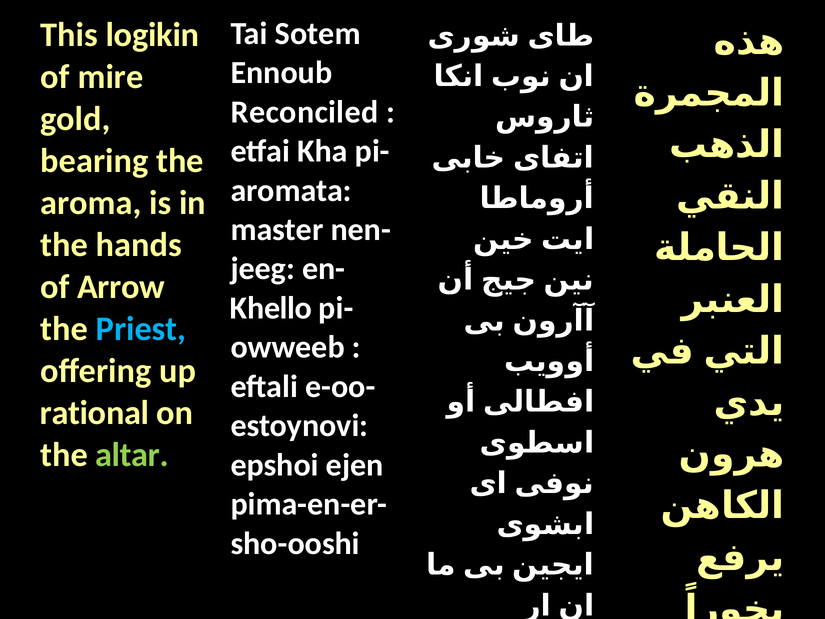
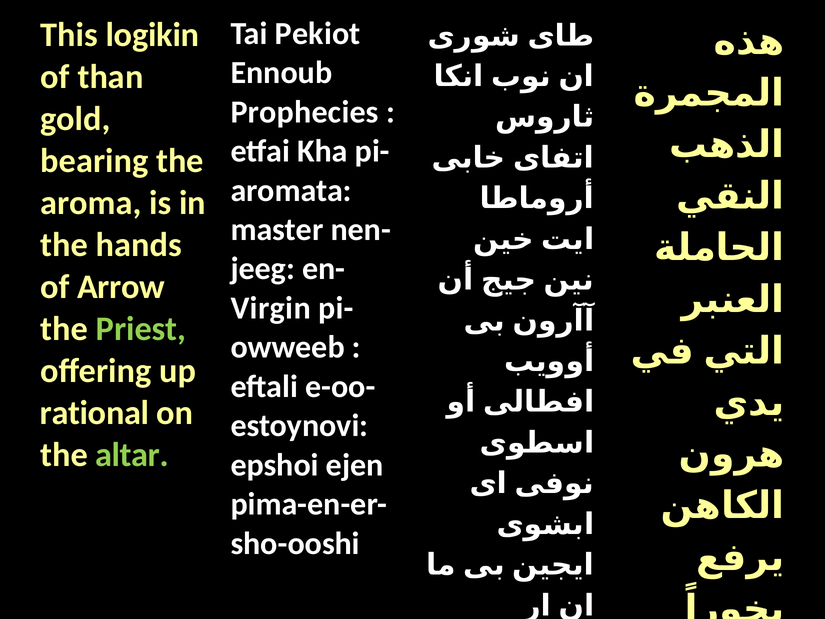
Sotem: Sotem -> Pekiot
mire: mire -> than
Reconciled: Reconciled -> Prophecies
Khello: Khello -> Virgin
Priest colour: light blue -> light green
